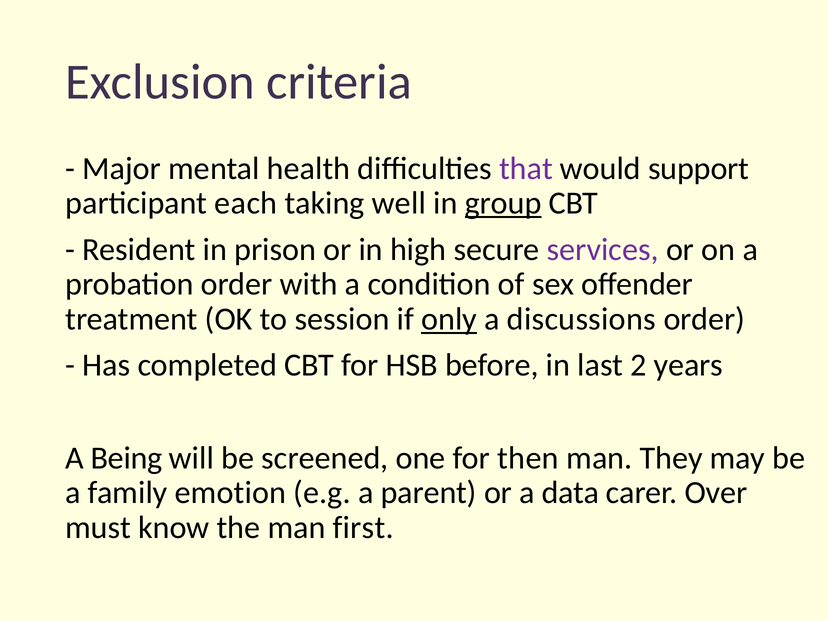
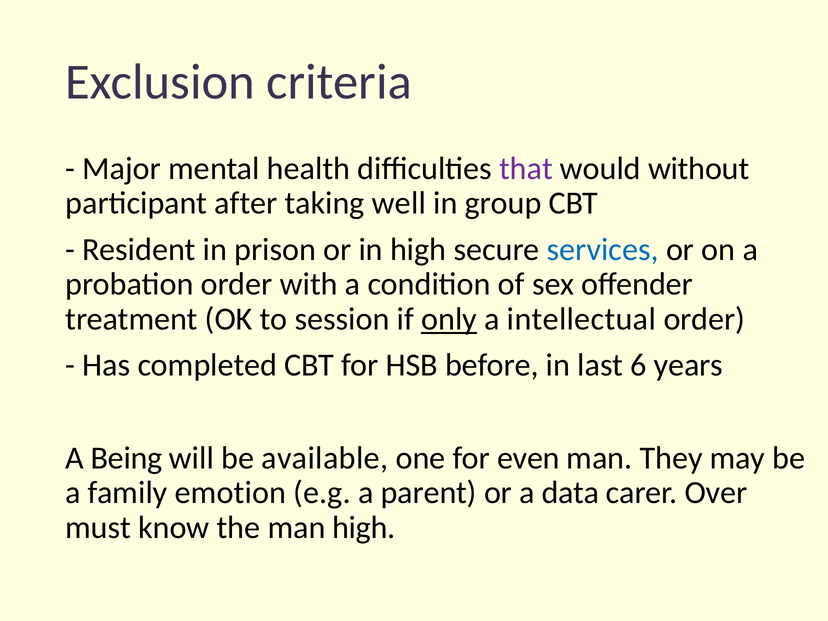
support: support -> without
each: each -> after
group underline: present -> none
services colour: purple -> blue
discussions: discussions -> intellectual
2: 2 -> 6
screened: screened -> available
then: then -> even
man first: first -> high
